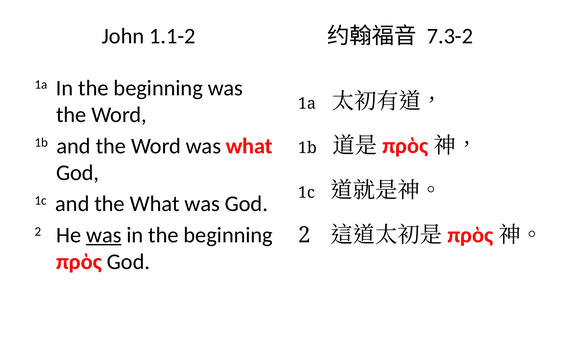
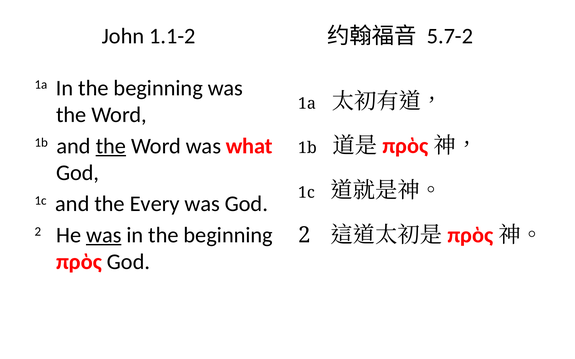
7.3-2: 7.3-2 -> 5.7-2
the at (111, 146) underline: none -> present
the What: What -> Every
